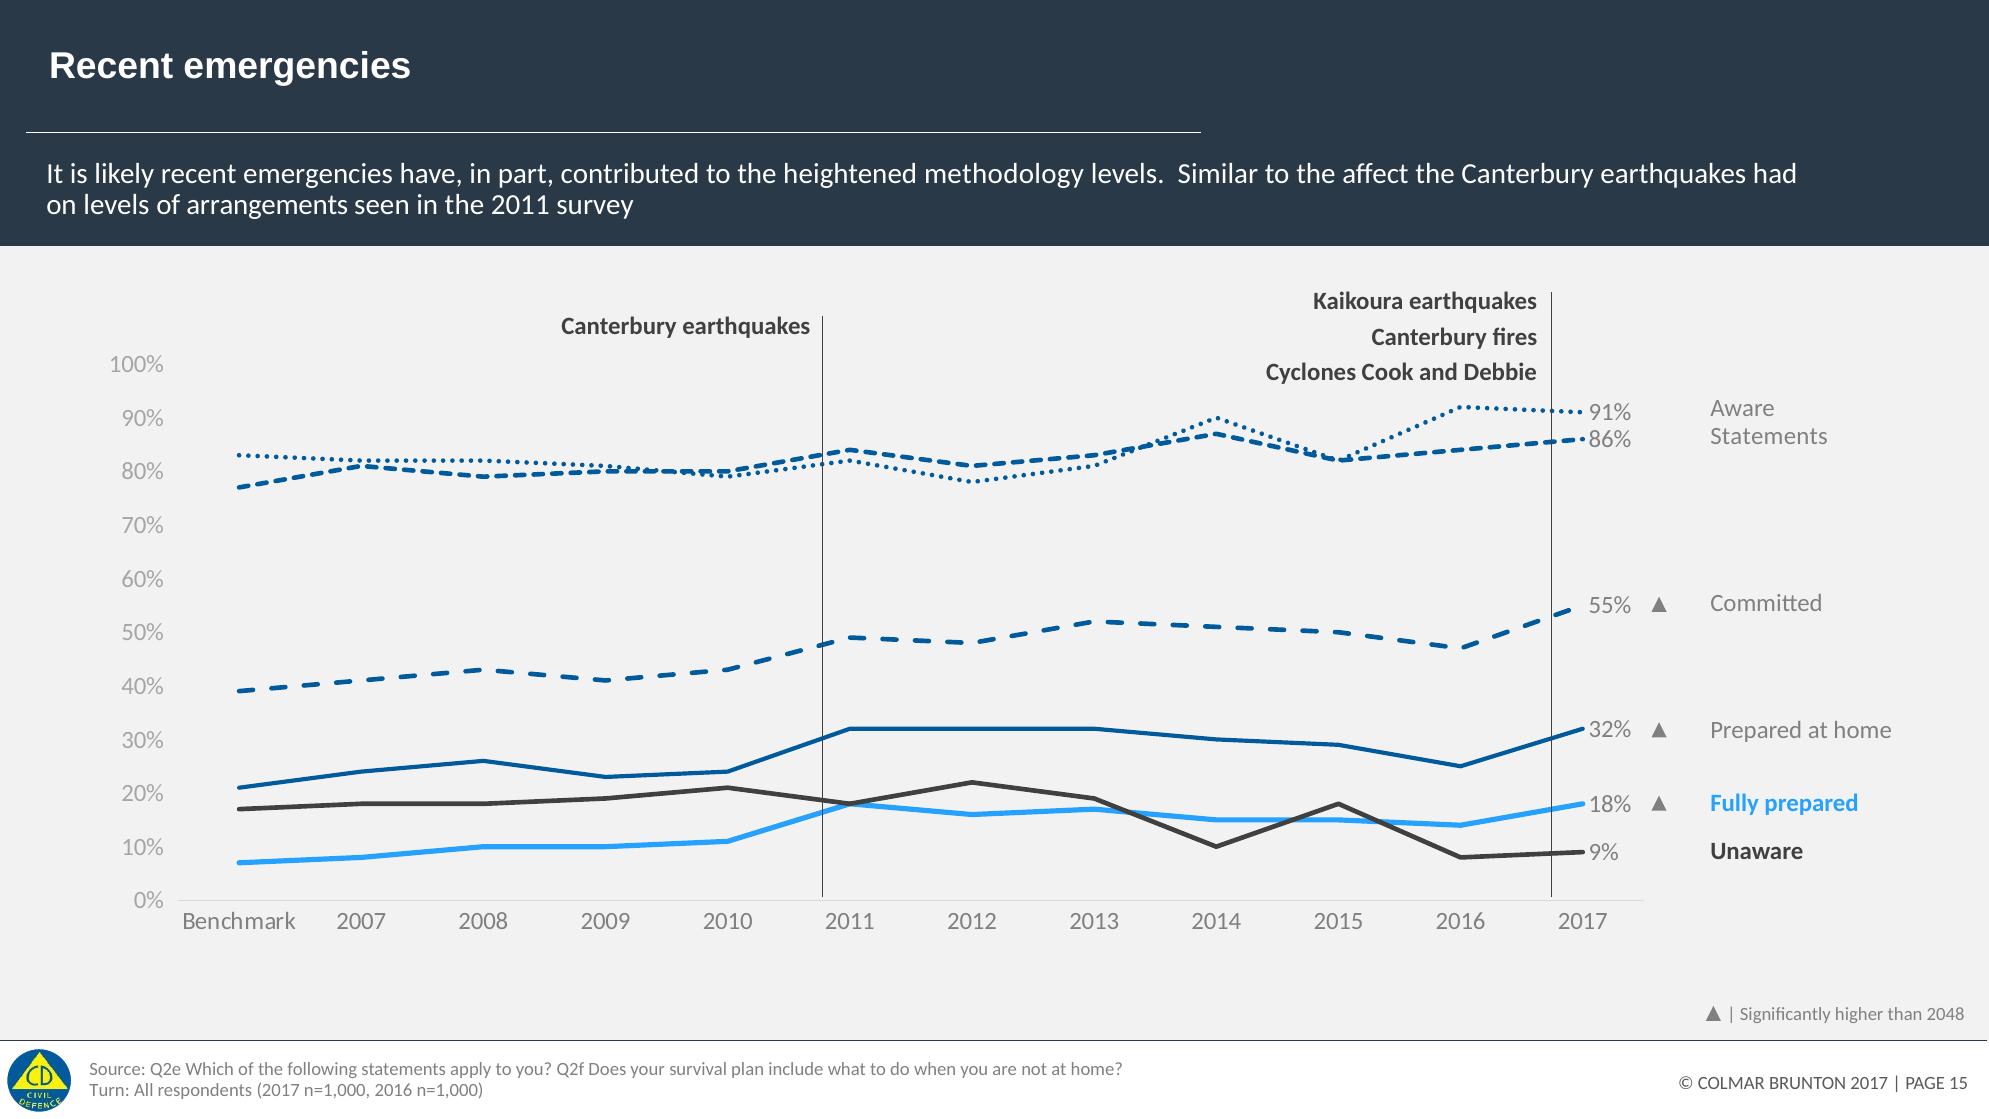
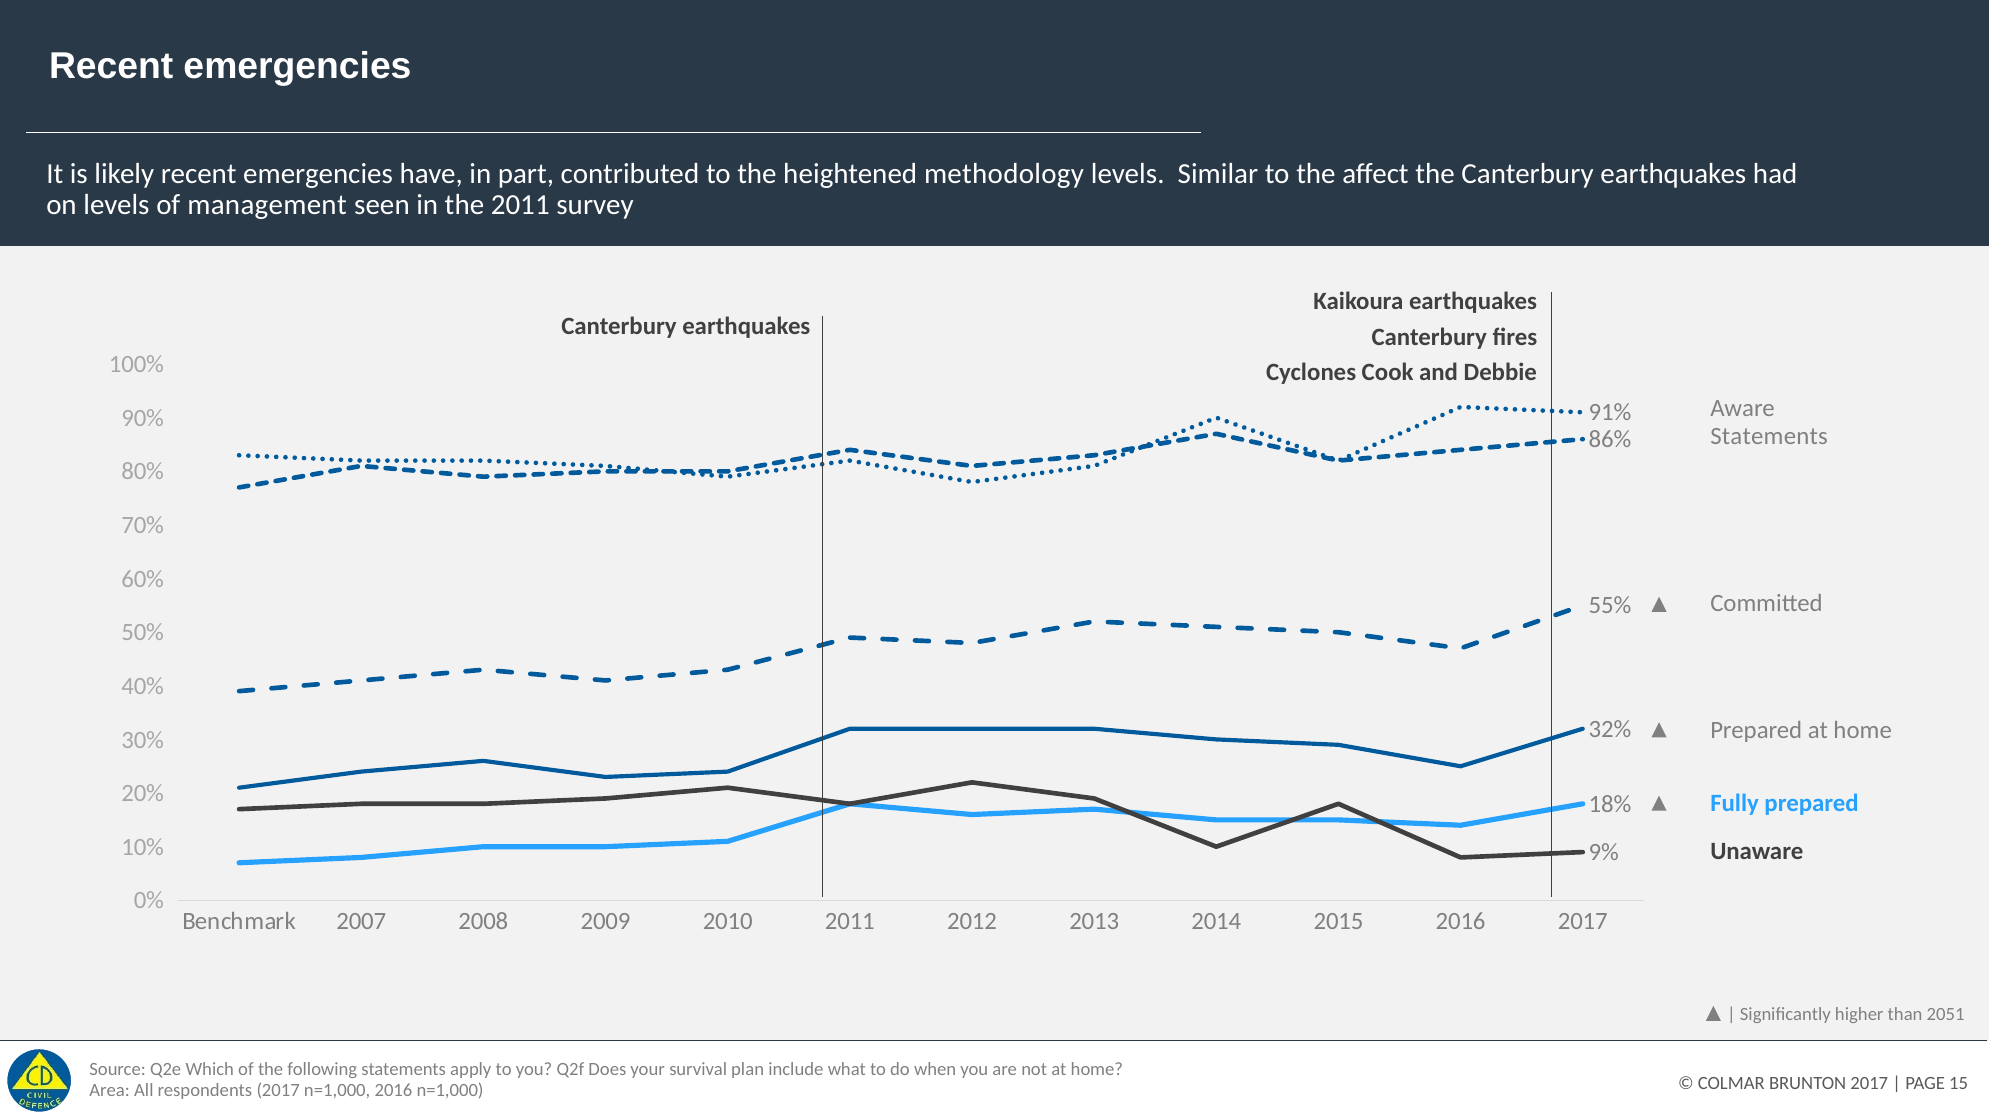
arrangements: arrangements -> management
2048: 2048 -> 2051
Turn: Turn -> Area
